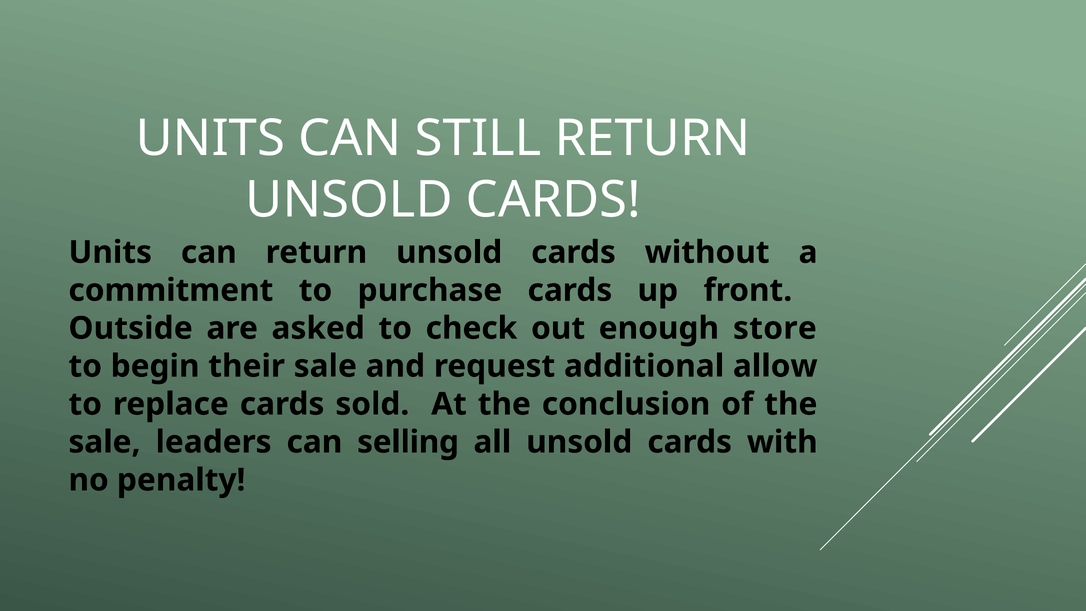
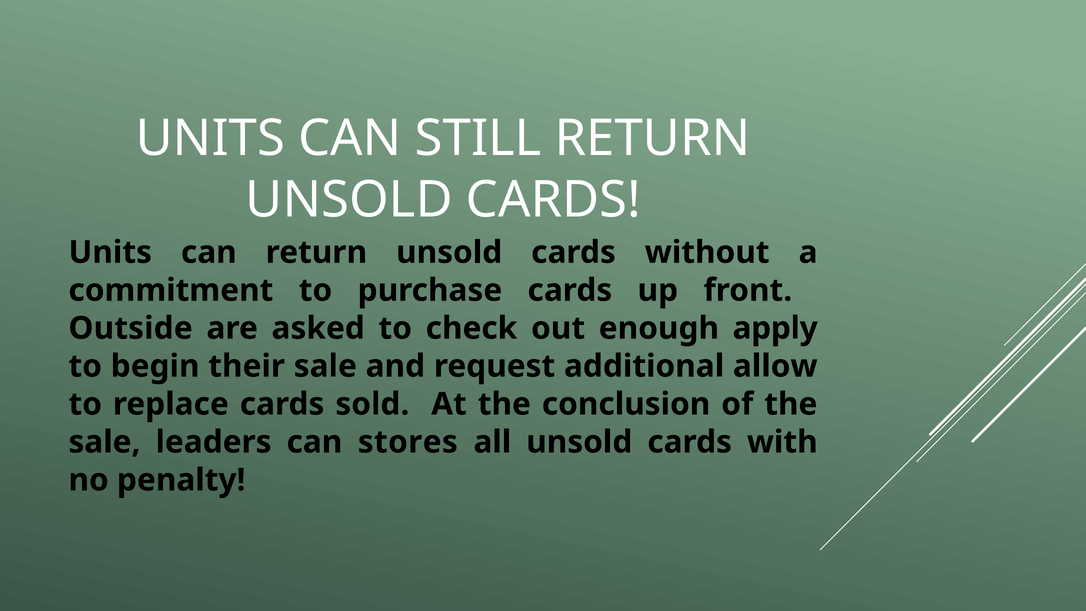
store: store -> apply
selling: selling -> stores
